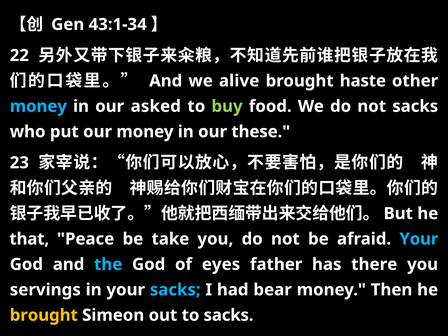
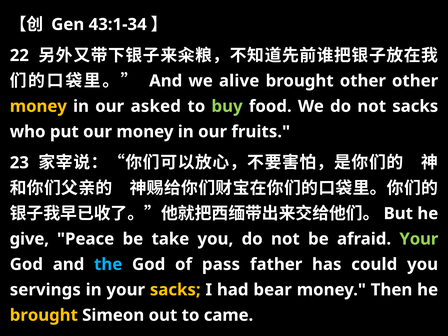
brought haste: haste -> other
money at (38, 106) colour: light blue -> yellow
these: these -> fruits
that: that -> give
Your at (419, 239) colour: light blue -> light green
eyes: eyes -> pass
there: there -> could
sacks at (175, 290) colour: light blue -> yellow
to sacks: sacks -> came
